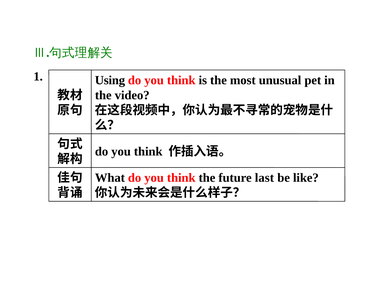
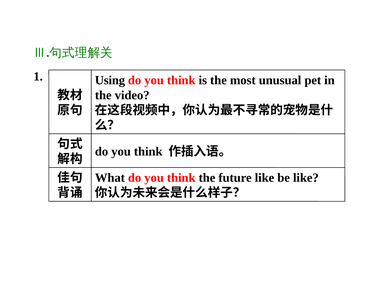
future last: last -> like
